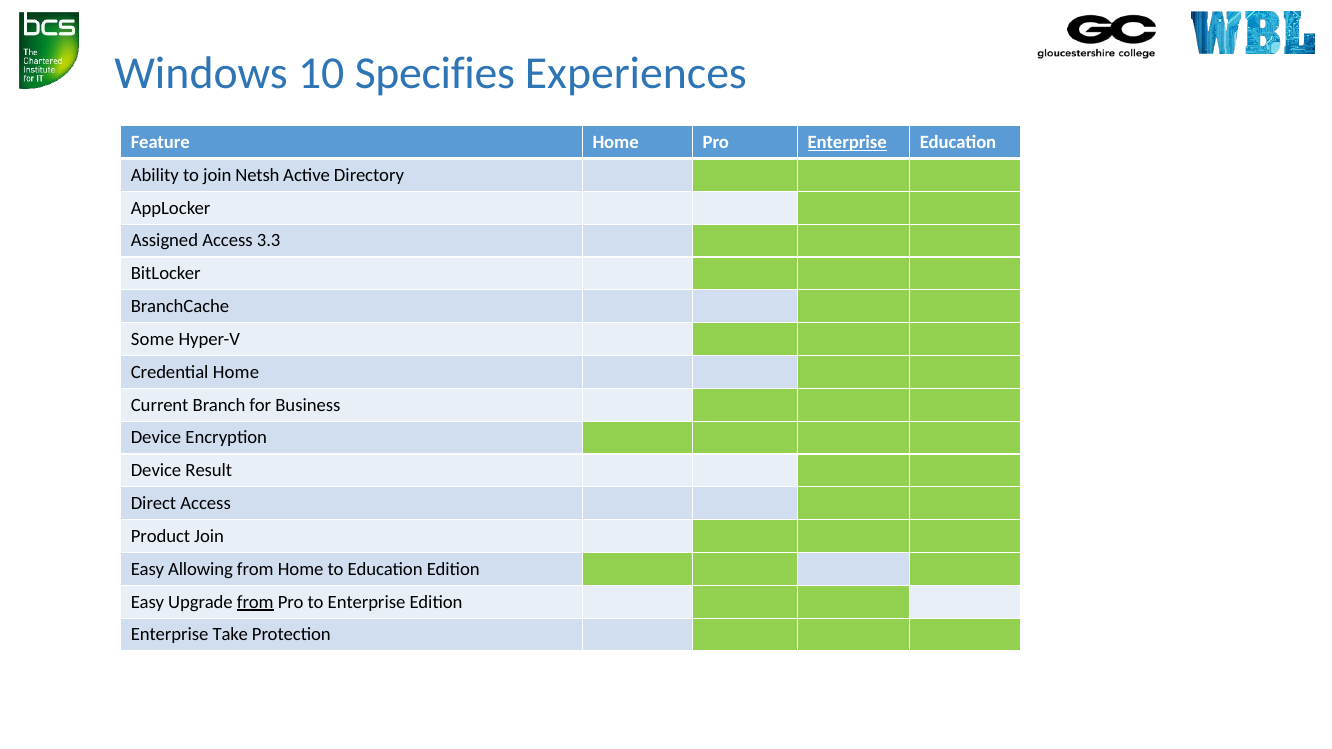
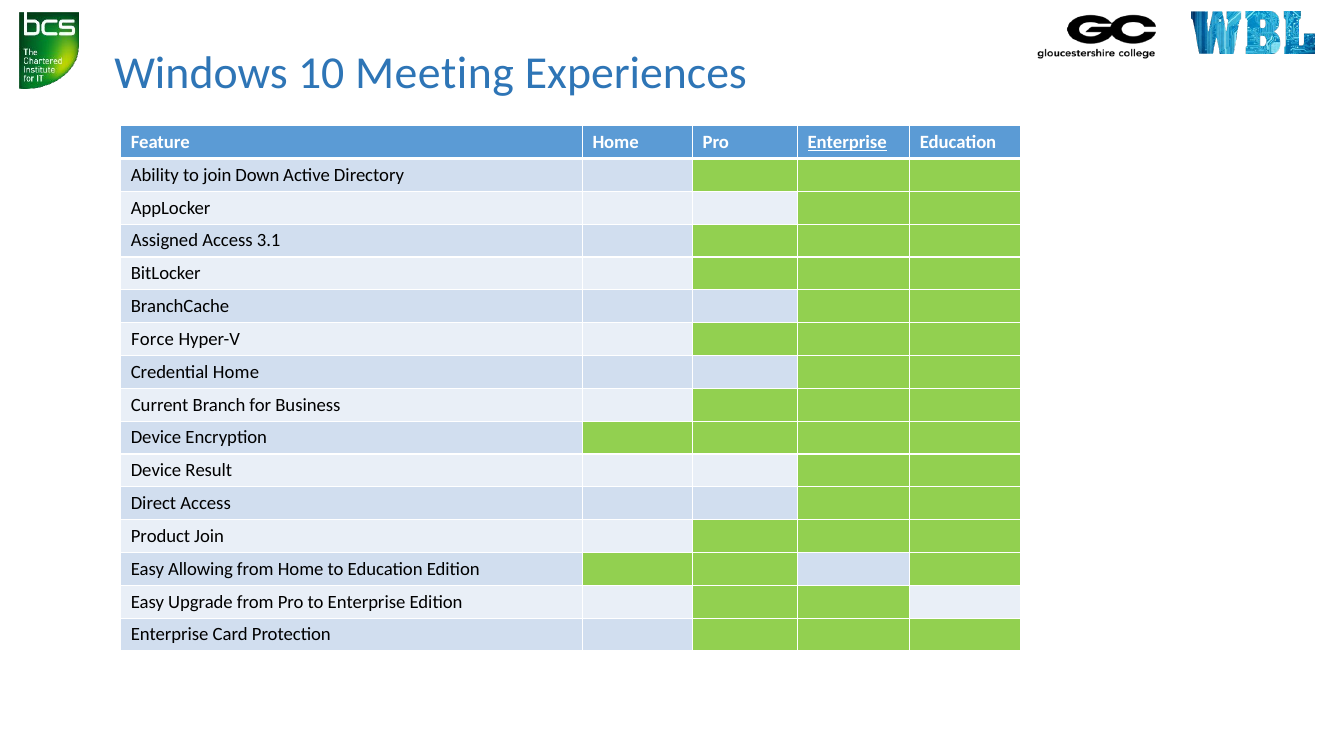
Specifies: Specifies -> Meeting
Netsh: Netsh -> Down
3.3: 3.3 -> 3.1
Some: Some -> Force
from at (255, 602) underline: present -> none
Take: Take -> Card
